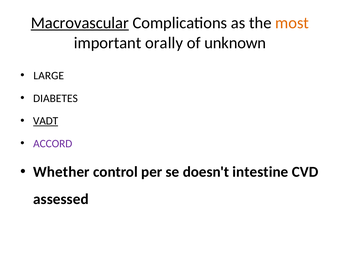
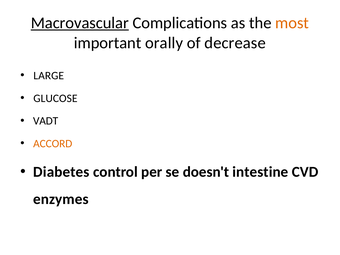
unknown: unknown -> decrease
DIABETES: DIABETES -> GLUCOSE
VADT underline: present -> none
ACCORD colour: purple -> orange
Whether: Whether -> Diabetes
assessed: assessed -> enzymes
